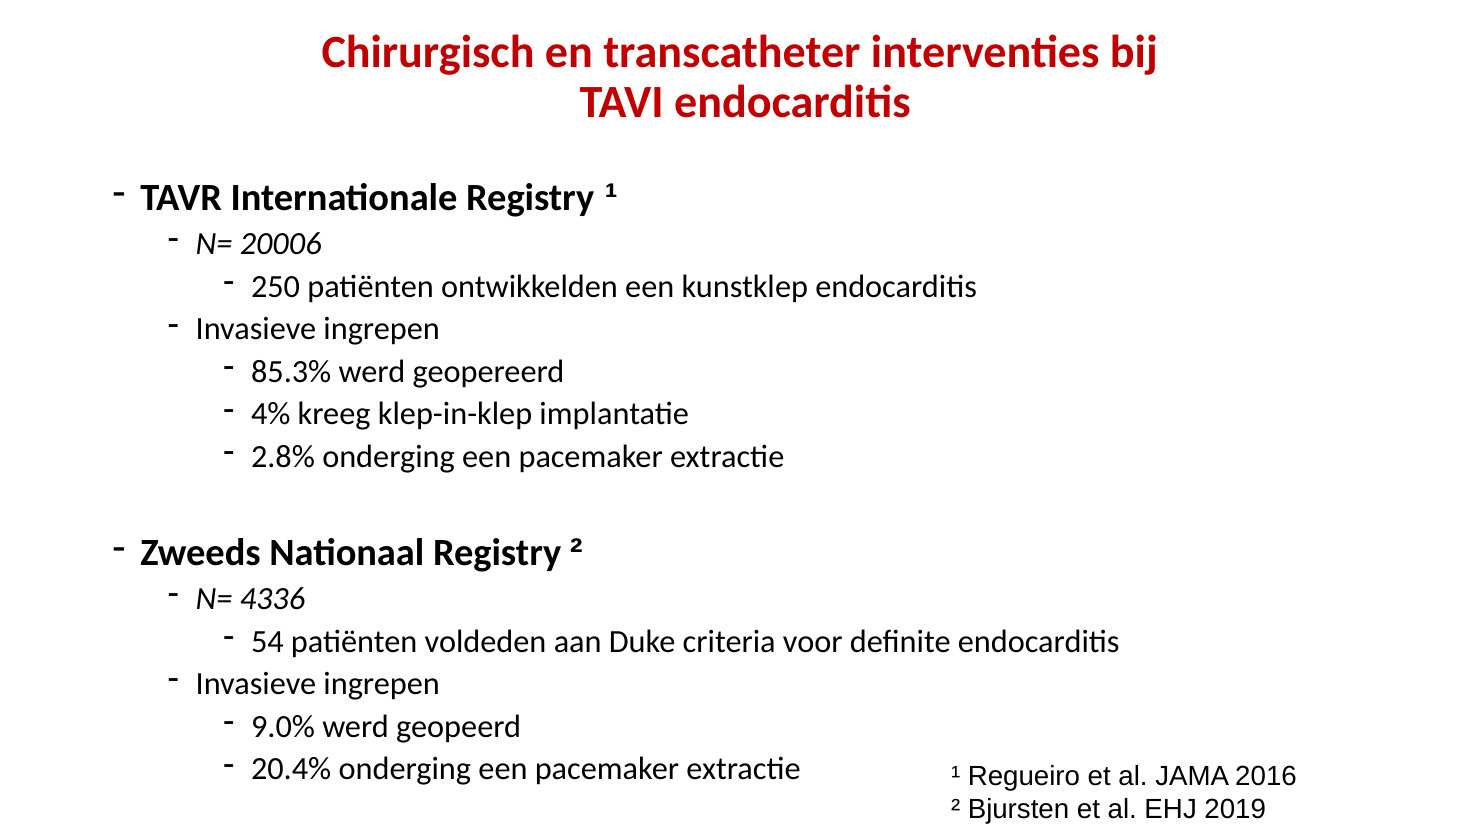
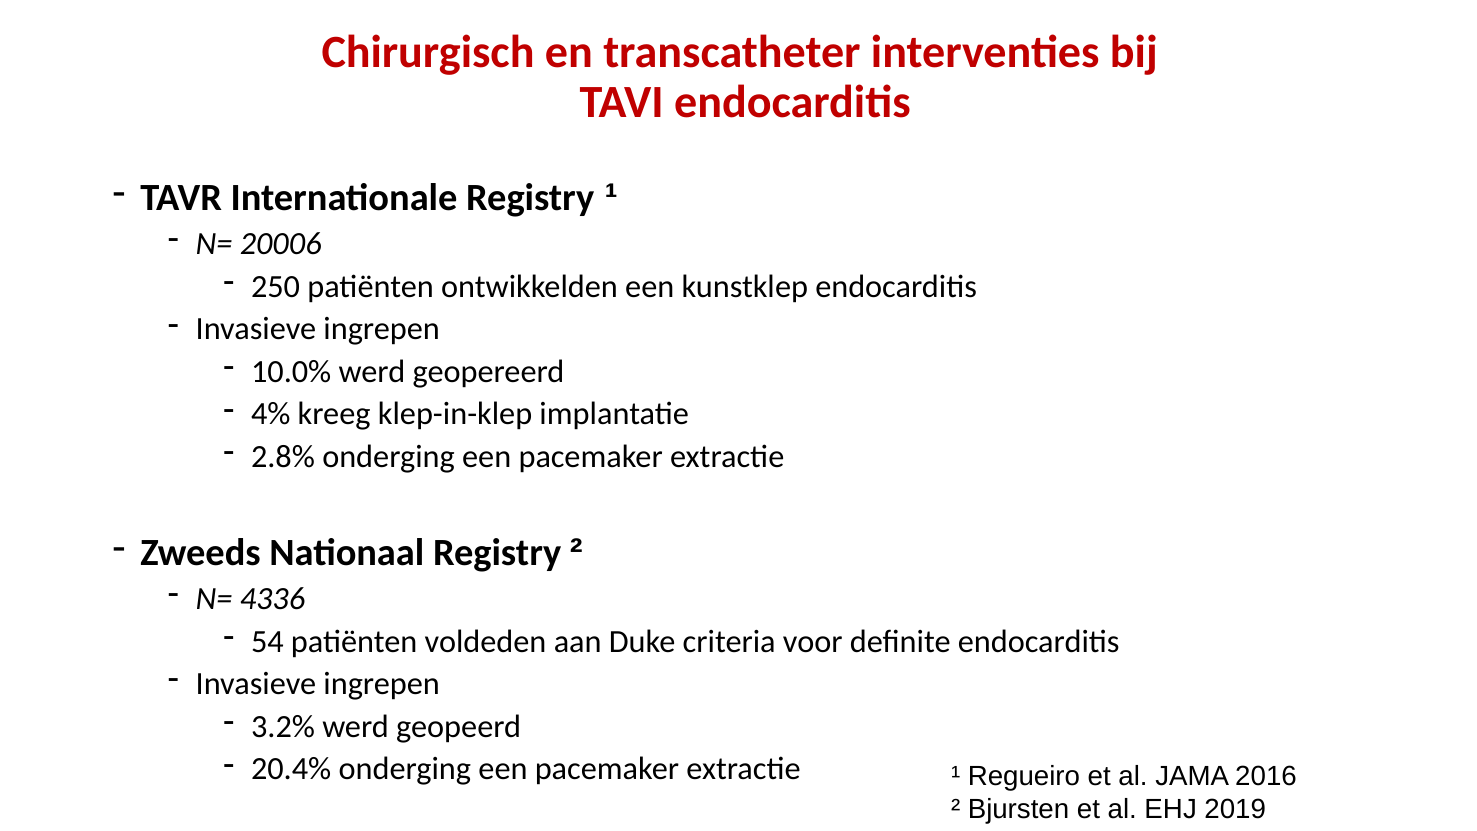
85.3%: 85.3% -> 10.0%
9.0%: 9.0% -> 3.2%
